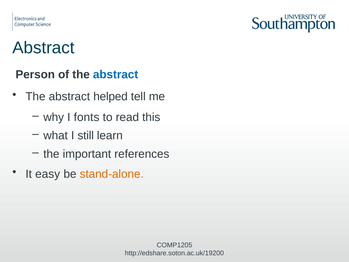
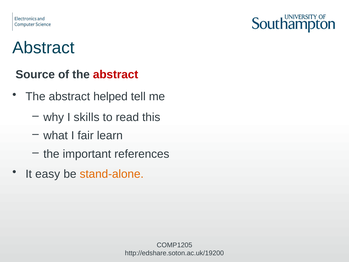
Person: Person -> Source
abstract at (116, 74) colour: blue -> red
fonts: fonts -> skills
still: still -> fair
